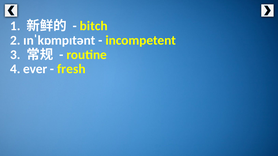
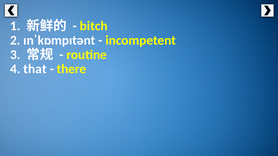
ever: ever -> that
fresh: fresh -> there
